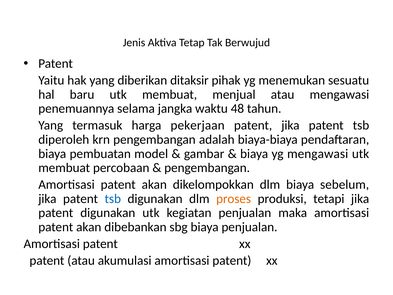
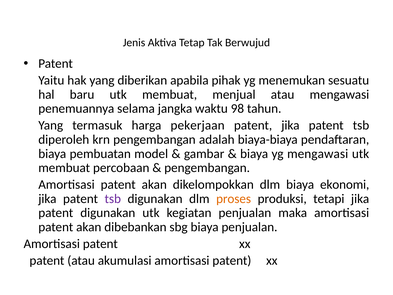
ditaksir: ditaksir -> apabila
48: 48 -> 98
sebelum: sebelum -> ekonomi
tsb at (113, 199) colour: blue -> purple
